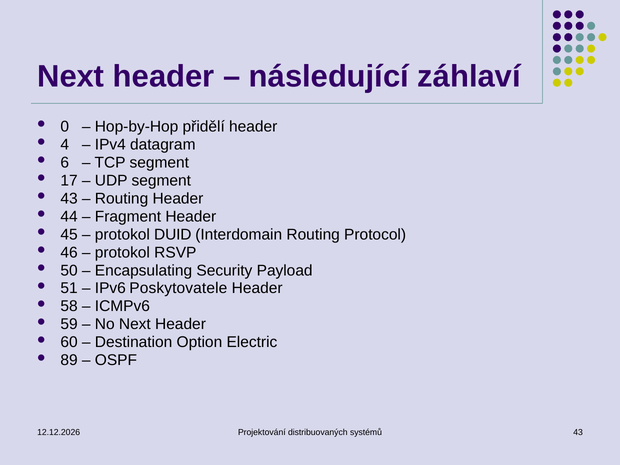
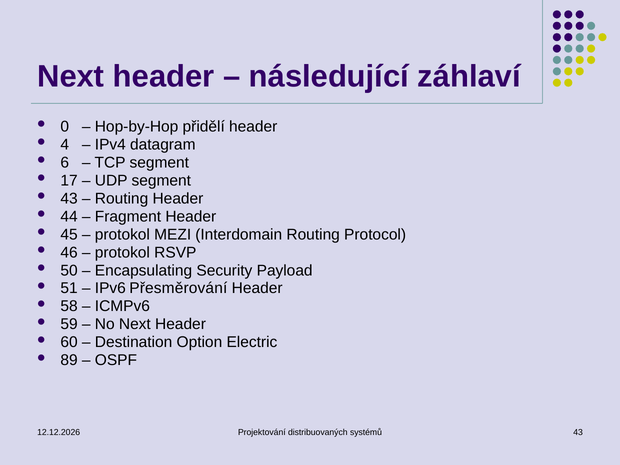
DUID: DUID -> MEZI
Poskytovatele: Poskytovatele -> Přesměrování
